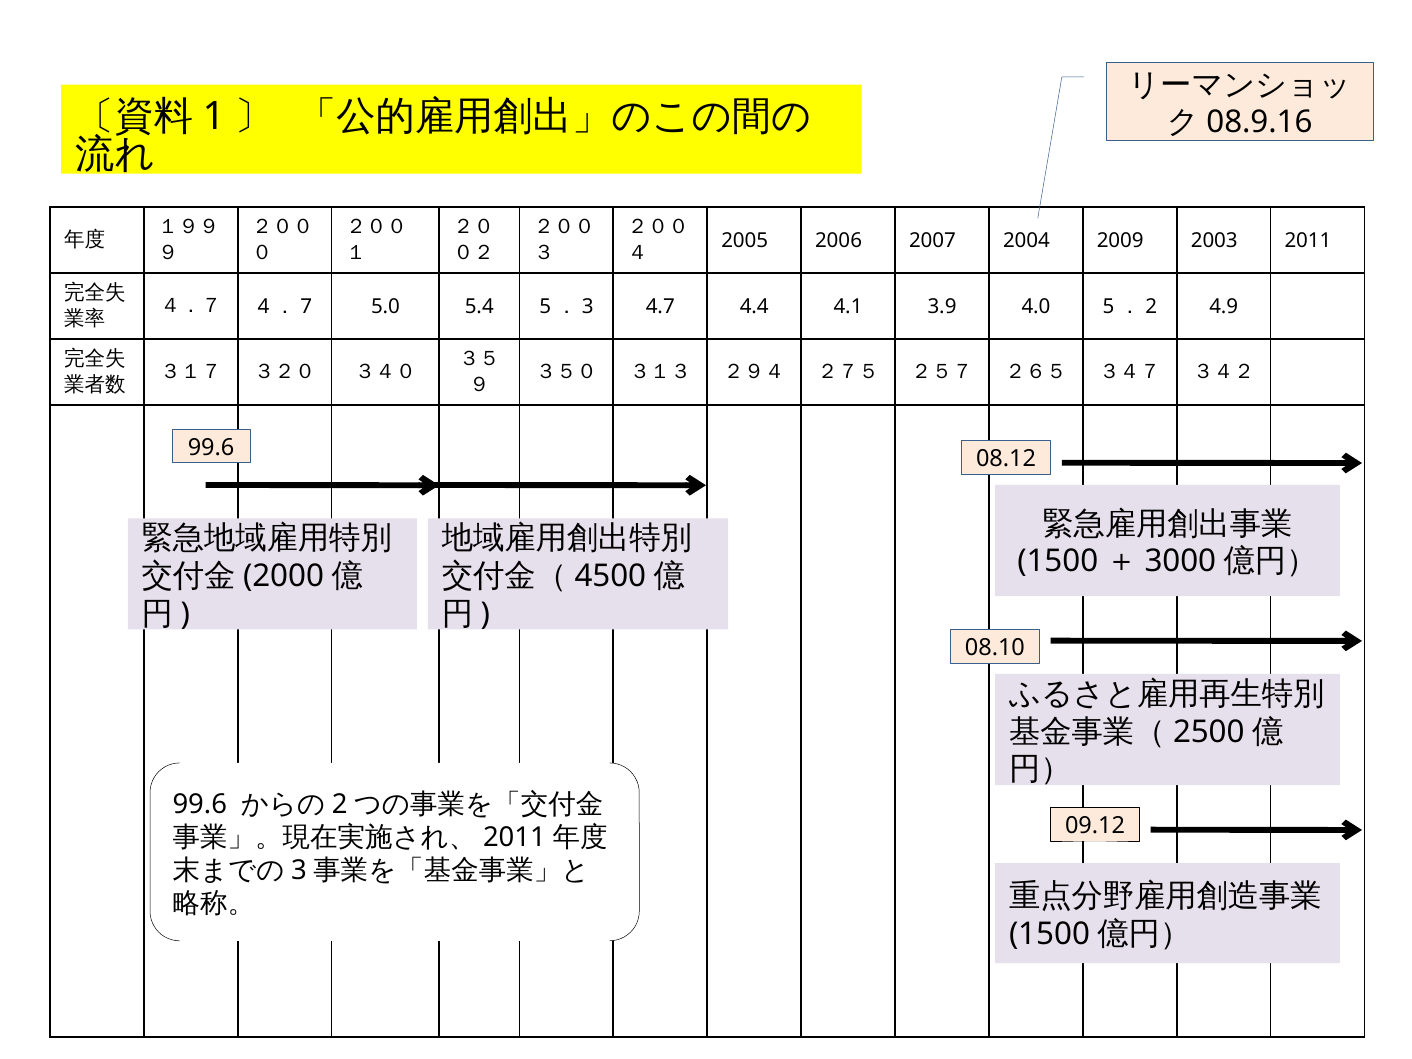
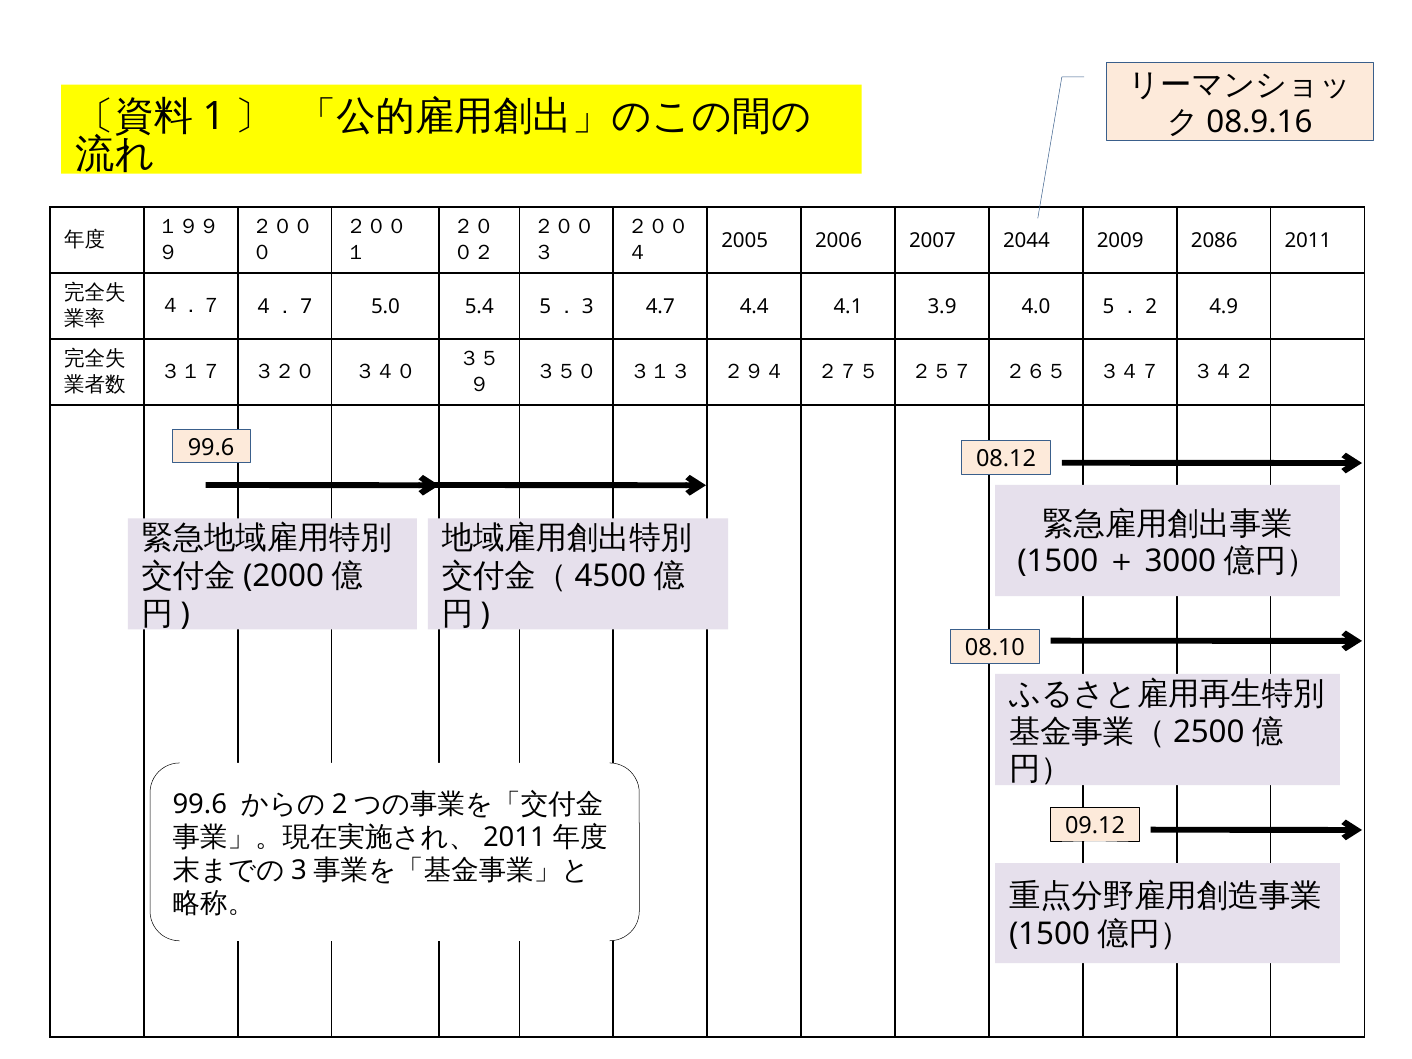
2004: 2004 -> 2044
2003: 2003 -> 2086
